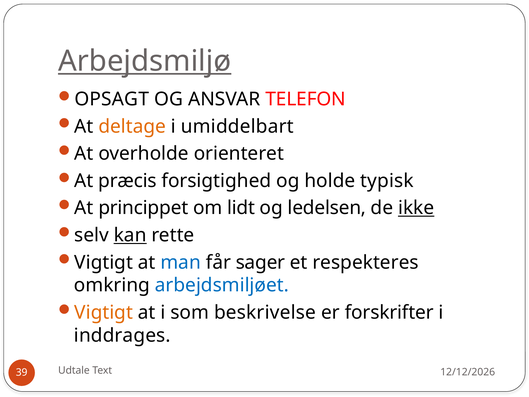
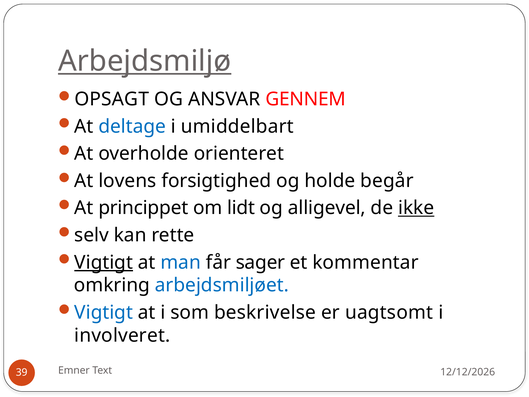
TELEFON: TELEFON -> GENNEM
deltage colour: orange -> blue
præcis: præcis -> lovens
typisk: typisk -> begår
ledelsen: ledelsen -> alligevel
kan underline: present -> none
Vigtigt at (104, 262) underline: none -> present
respekteres: respekteres -> kommentar
Vigtigt at (104, 312) colour: orange -> blue
forskrifter: forskrifter -> uagtsomt
inddrages: inddrages -> involveret
Udtale: Udtale -> Emner
